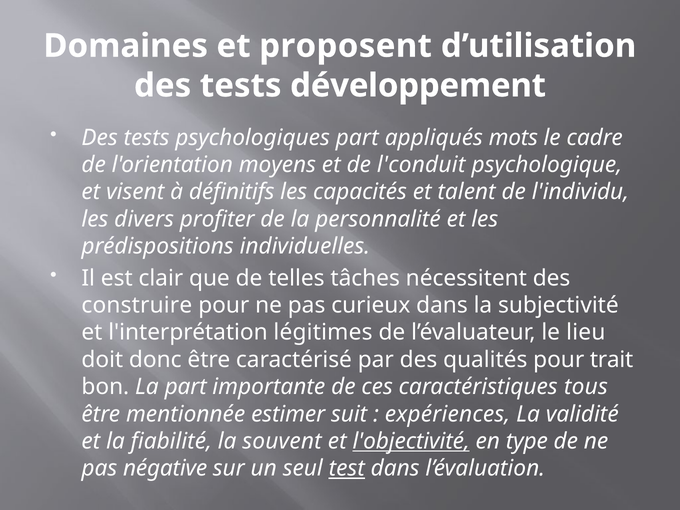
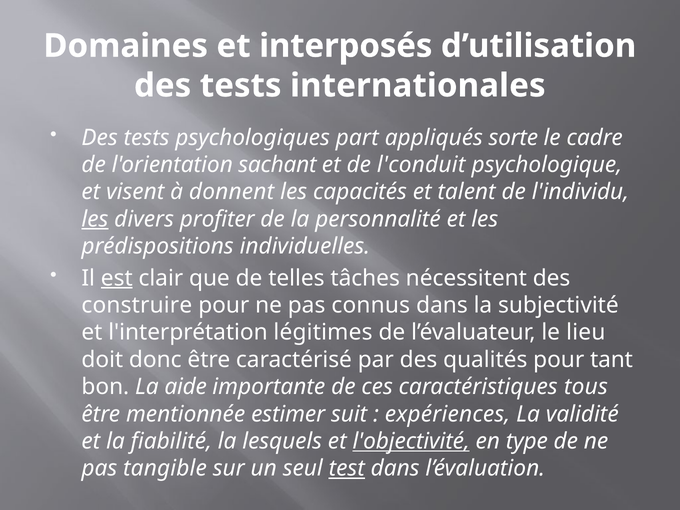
proposent: proposent -> interposés
développement: développement -> internationales
mots: mots -> sorte
moyens: moyens -> sachant
définitifs: définitifs -> donnent
les at (95, 219) underline: none -> present
est underline: none -> present
curieux: curieux -> connus
trait: trait -> tant
La part: part -> aide
souvent: souvent -> lesquels
négative: négative -> tangible
